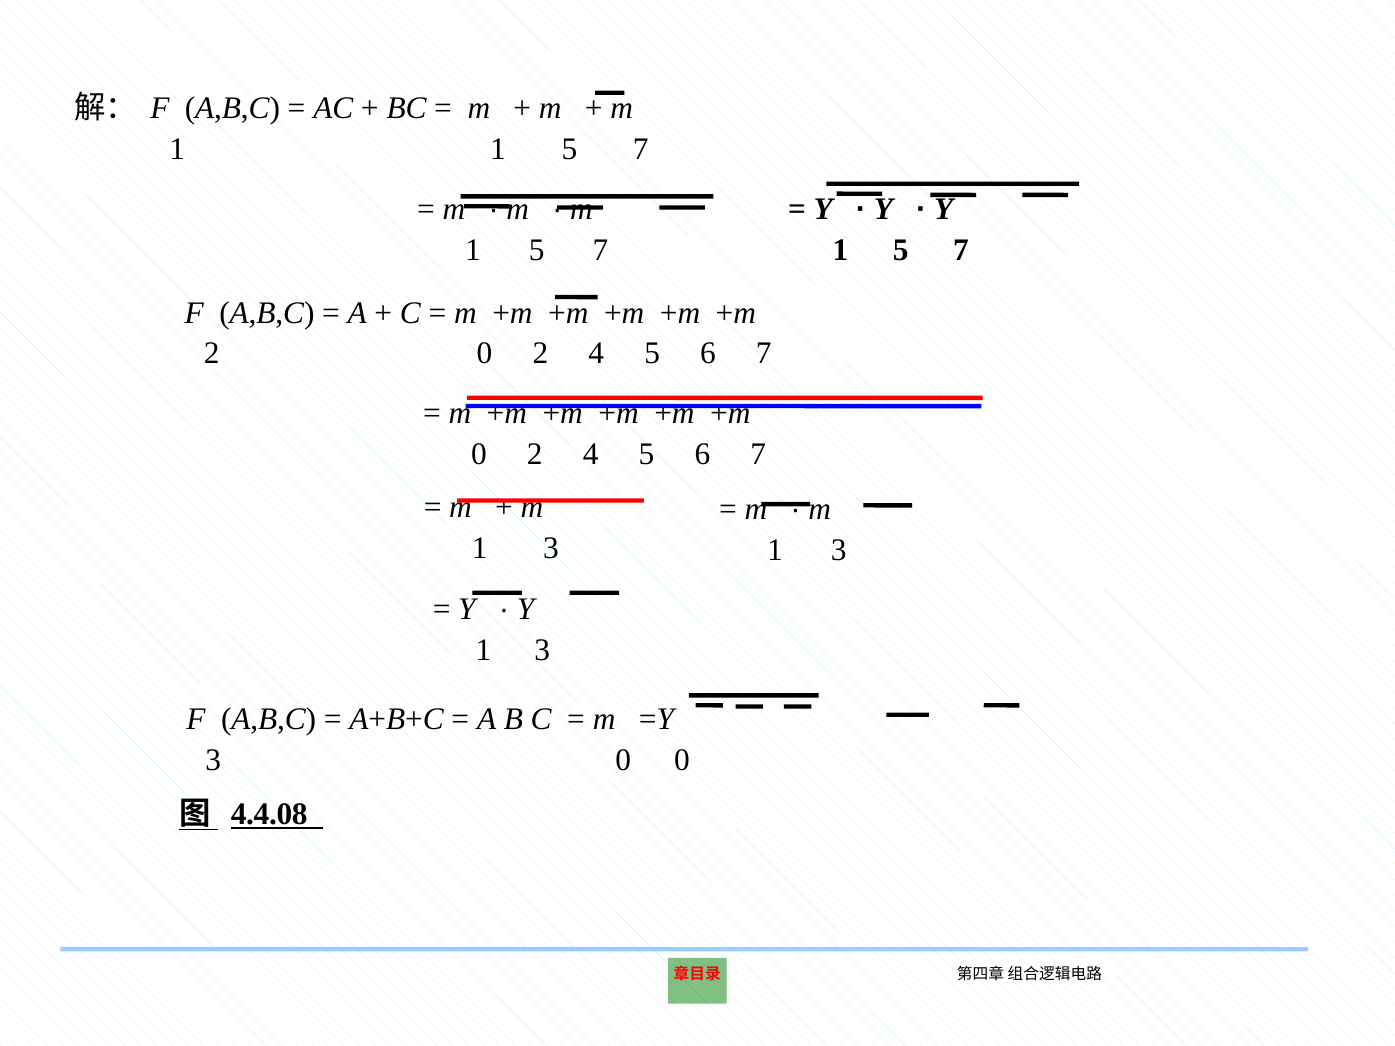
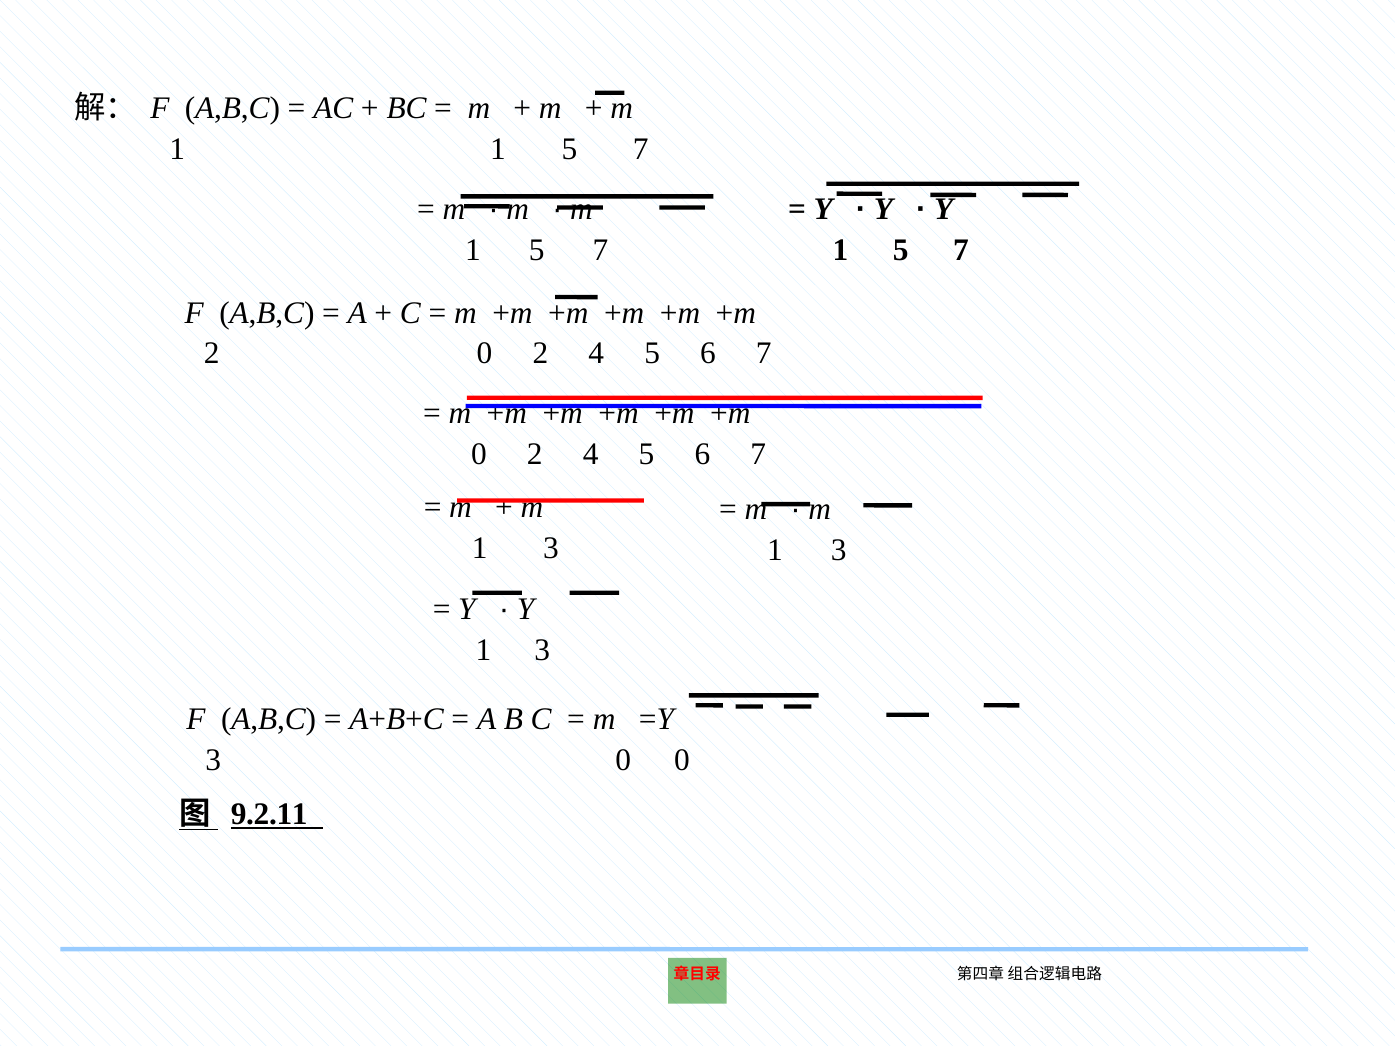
4.4.08: 4.4.08 -> 9.2.11
